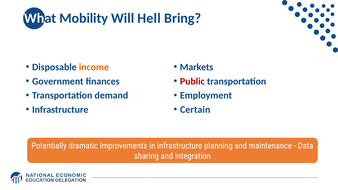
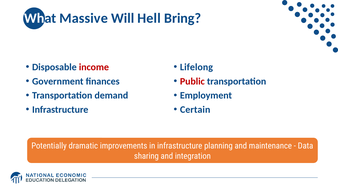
Mobility: Mobility -> Massive
income colour: orange -> red
Markets: Markets -> Lifelong
